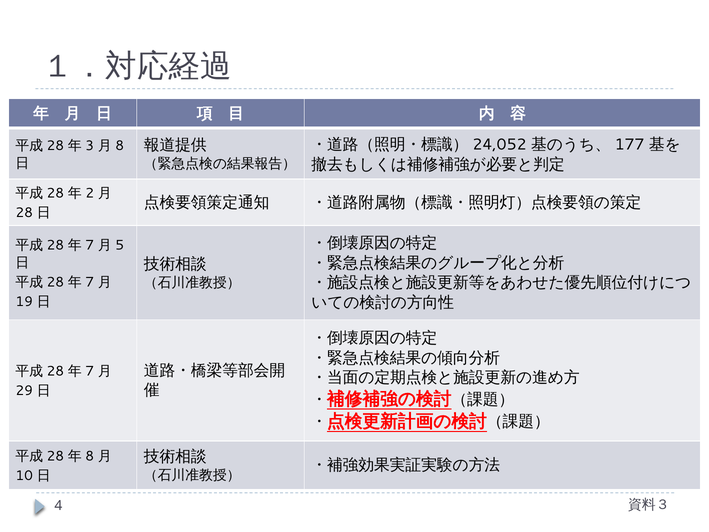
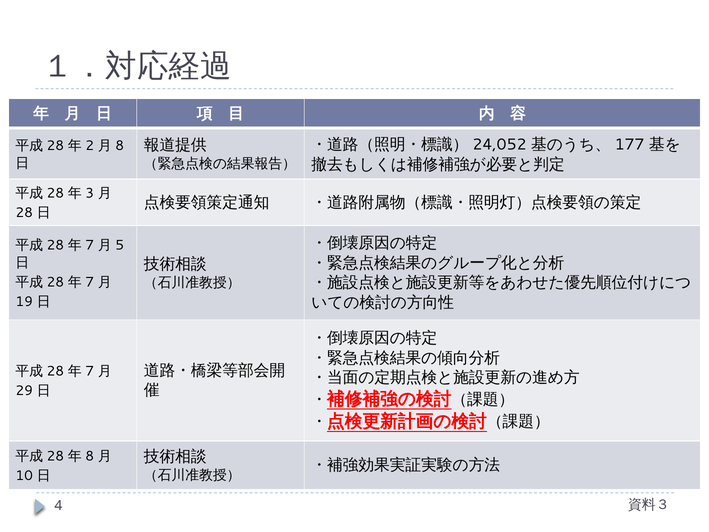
3: 3 -> 2
2: 2 -> 3
